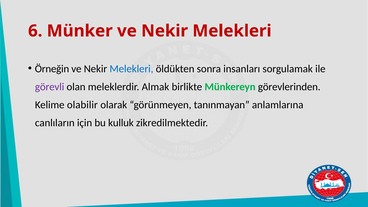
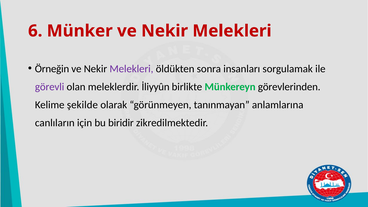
Melekleri at (131, 69) colour: blue -> purple
Almak: Almak -> İliyyûn
olabilir: olabilir -> şekilde
kulluk: kulluk -> biridir
